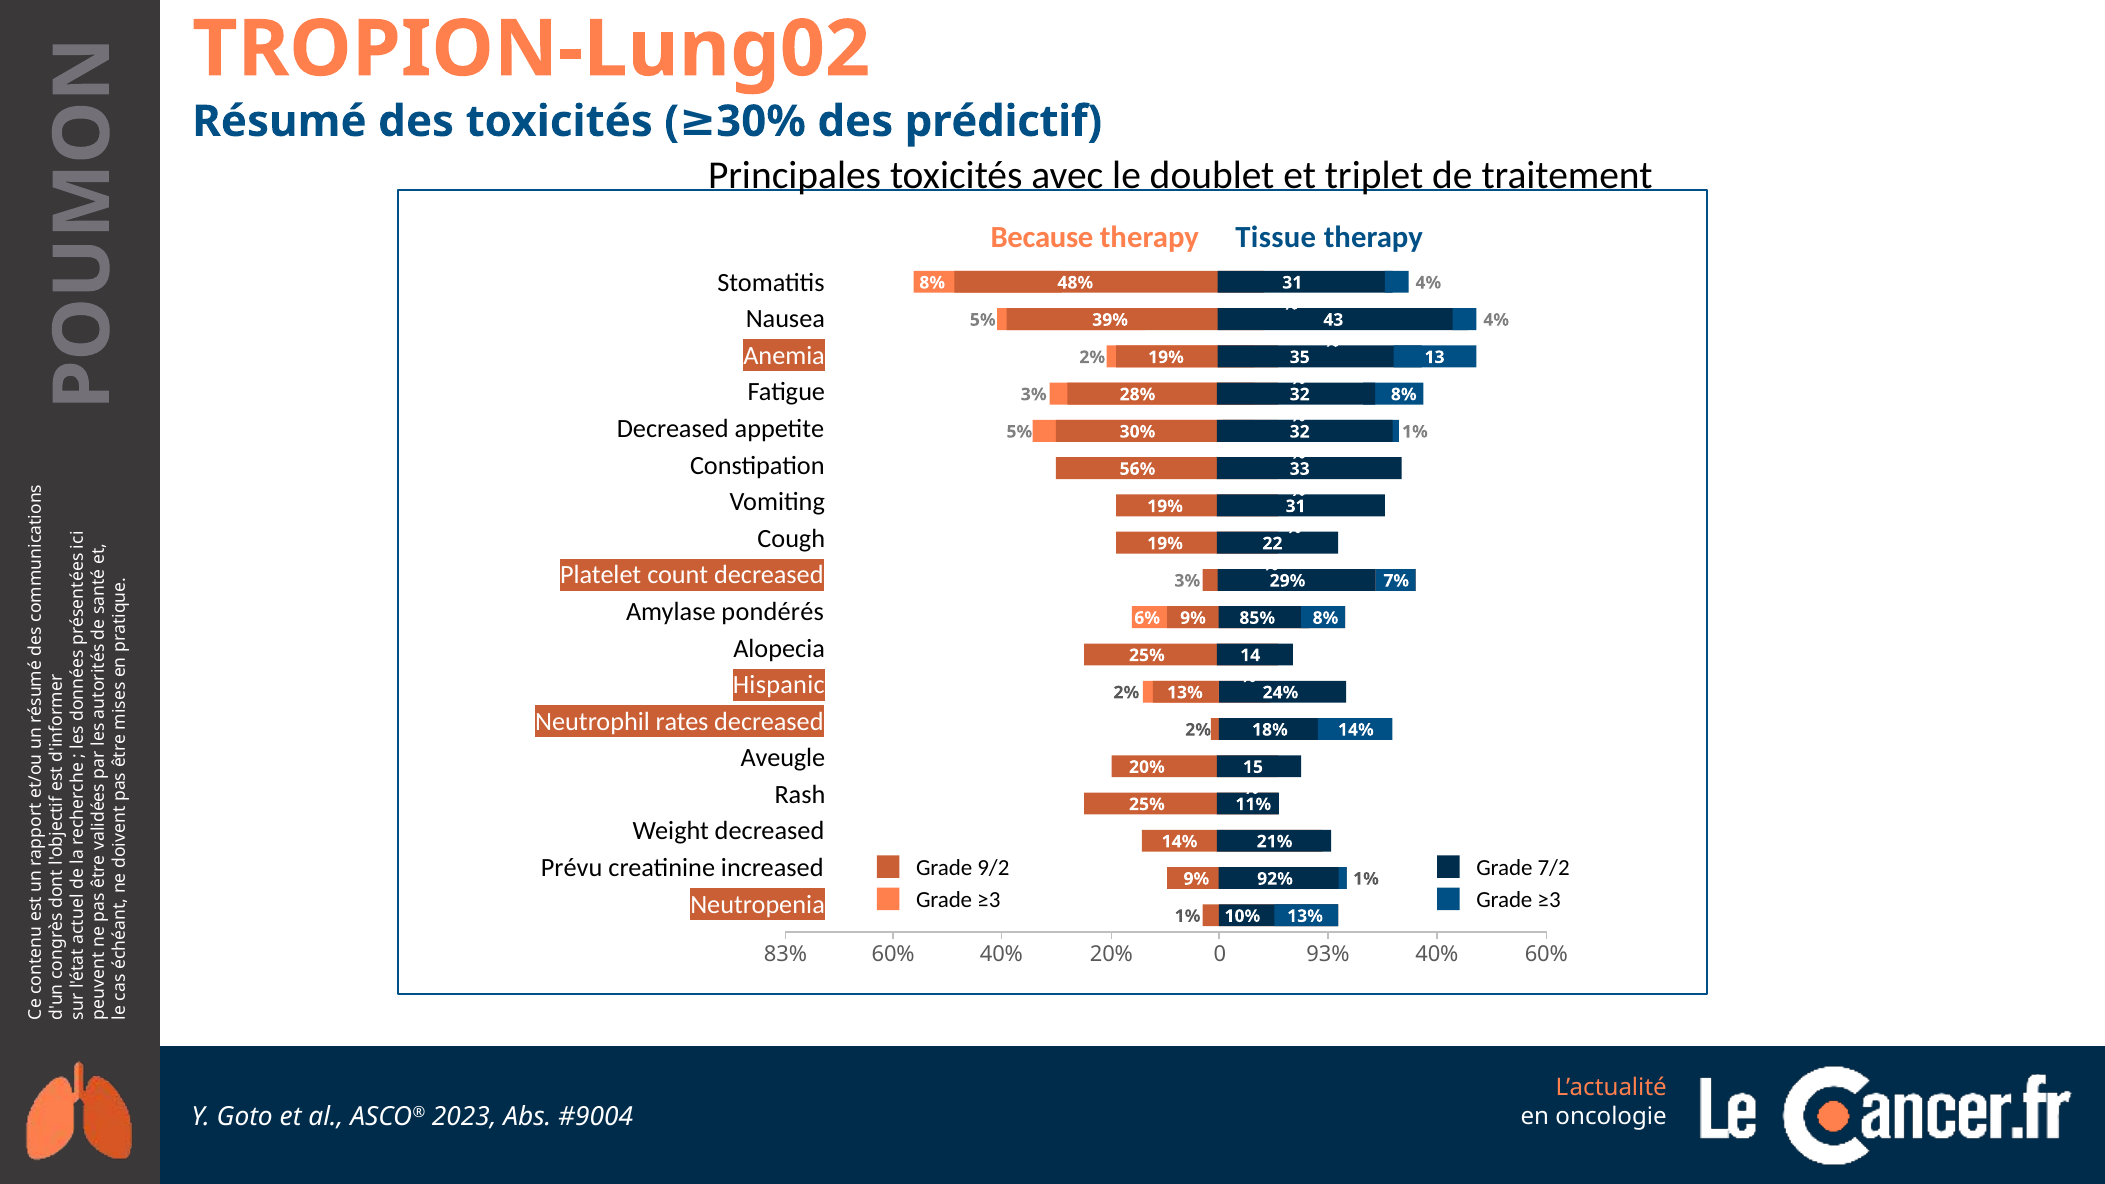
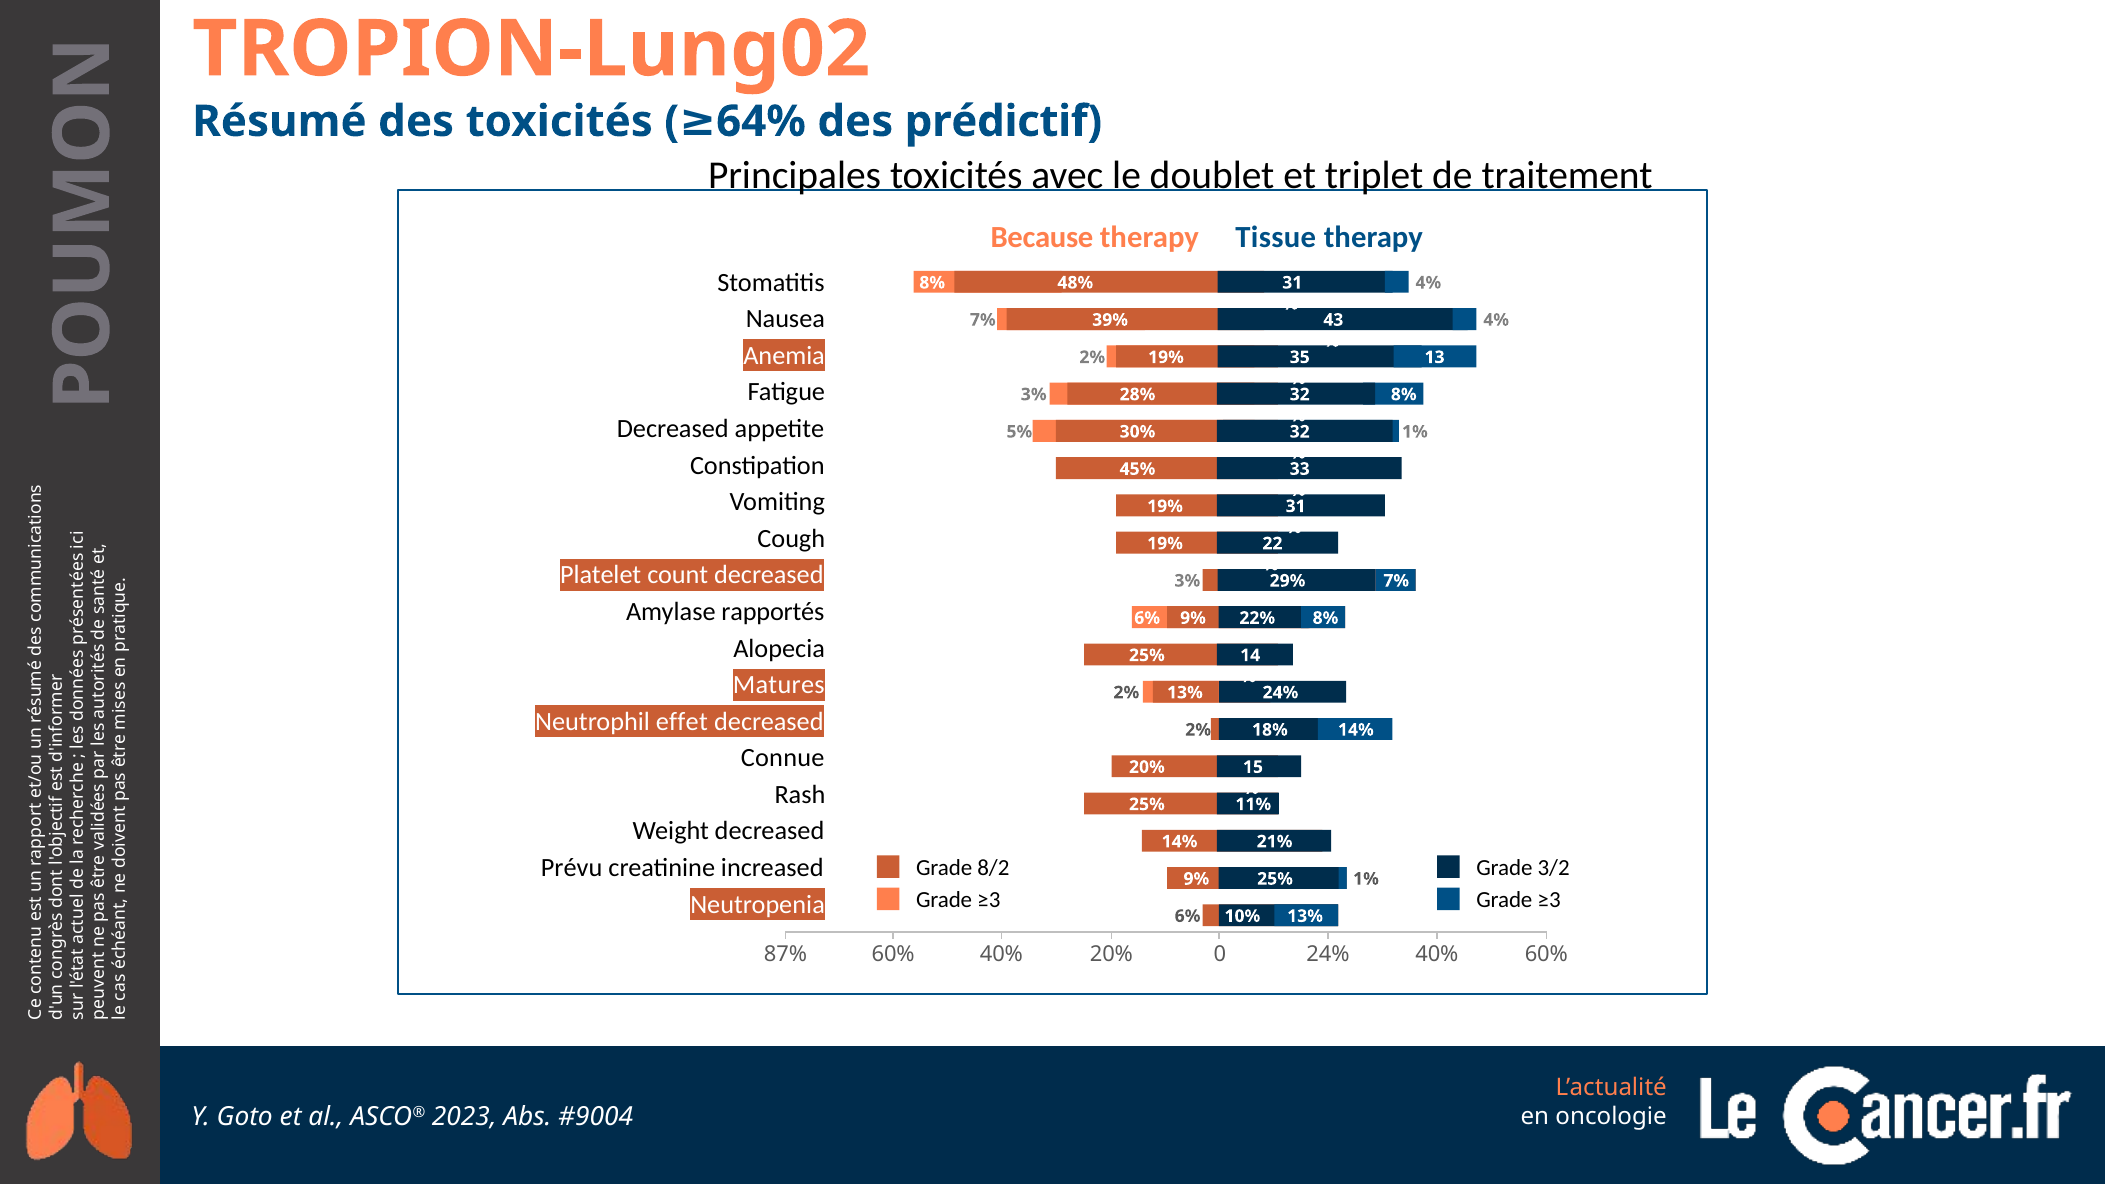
30% at (761, 122): 30% -> 64%
5% at (983, 320): 5% -> 7%
56%: 56% -> 45%
pondérés: pondérés -> rapportés
85%: 85% -> 22%
Hispanic: Hispanic -> Matures
rates: rates -> effet
Aveugle: Aveugle -> Connue
9/2: 9/2 -> 8/2
7/2: 7/2 -> 3/2
9% 92%: 92% -> 25%
1% at (1188, 916): 1% -> 6%
83%: 83% -> 87%
0 93%: 93% -> 24%
